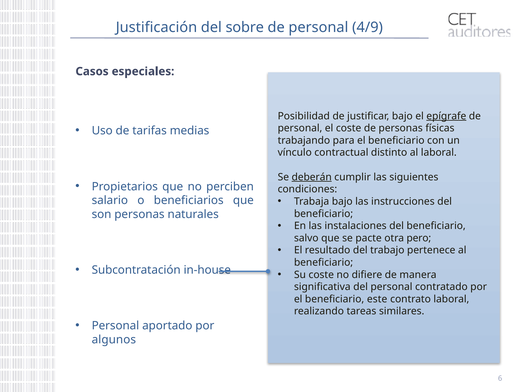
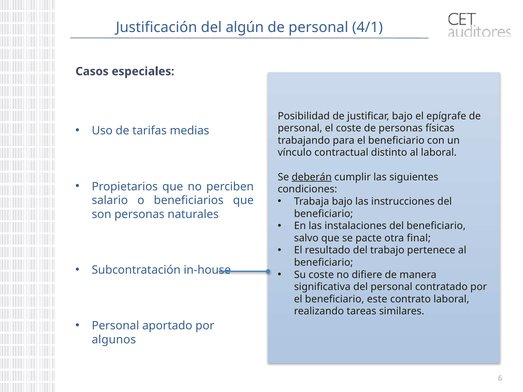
sobre: sobre -> algún
4/9: 4/9 -> 4/1
epígrafe underline: present -> none
pero: pero -> final
